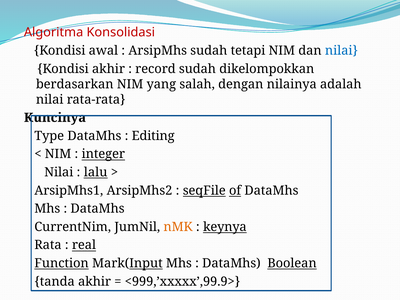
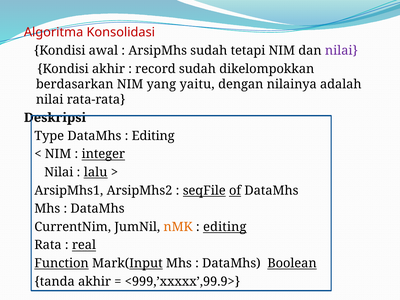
nilai at (341, 51) colour: blue -> purple
salah: salah -> yaitu
Kuncinya: Kuncinya -> Deskripsi
keynya at (225, 227): keynya -> editing
